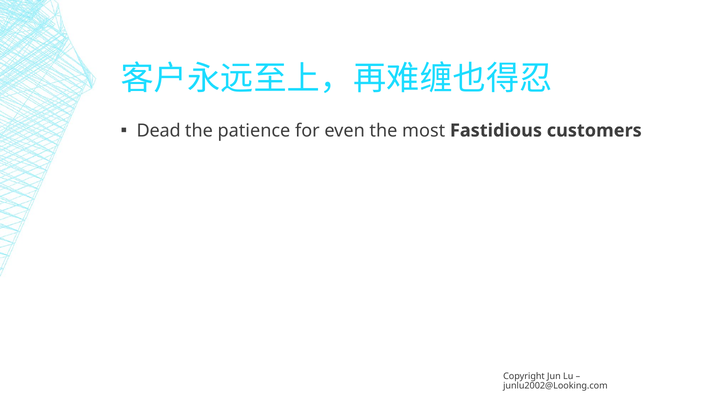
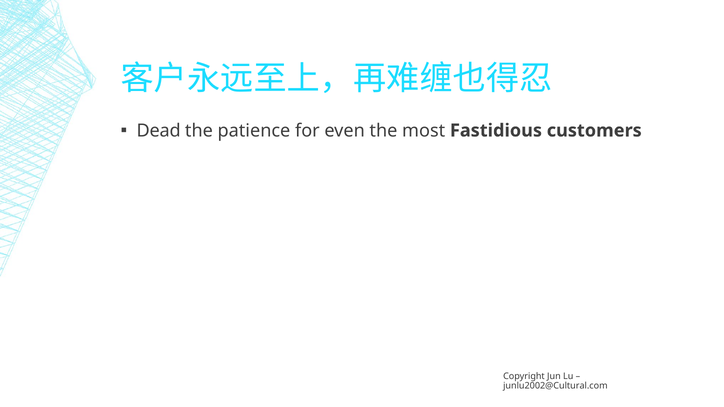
junlu2002@Looking.com: junlu2002@Looking.com -> junlu2002@Cultural.com
